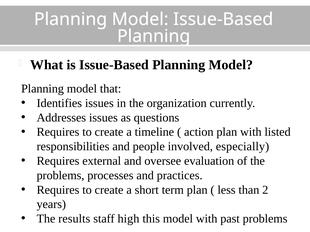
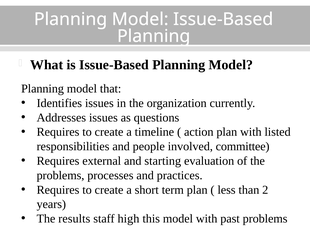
especially: especially -> committee
oversee: oversee -> starting
